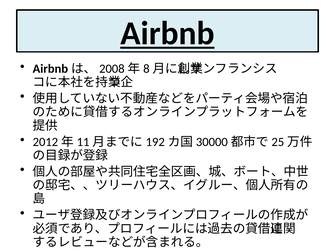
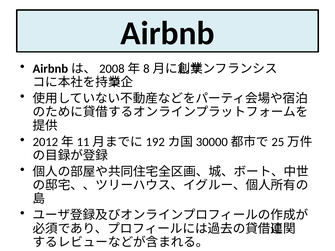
Airbnb underline: present -> none
